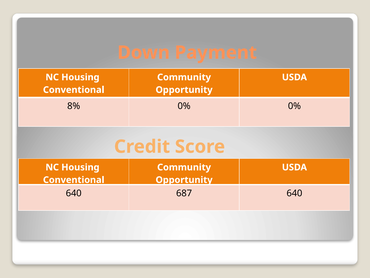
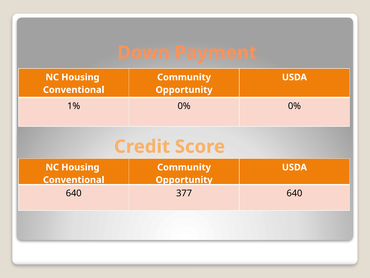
8%: 8% -> 1%
687: 687 -> 377
